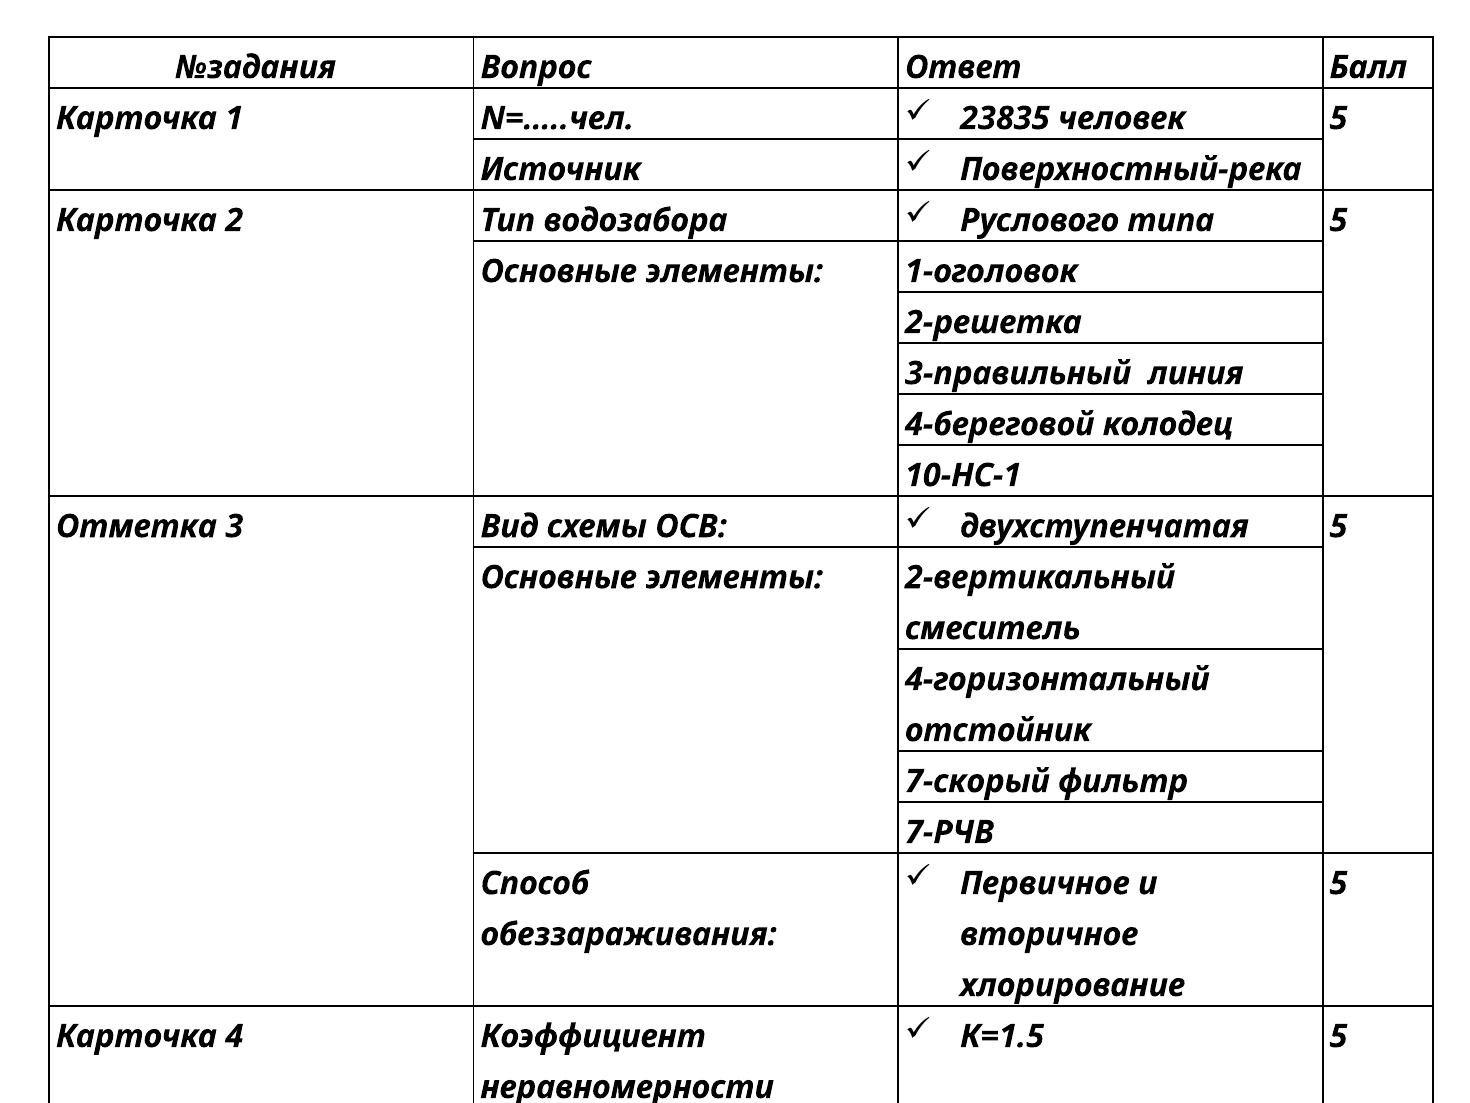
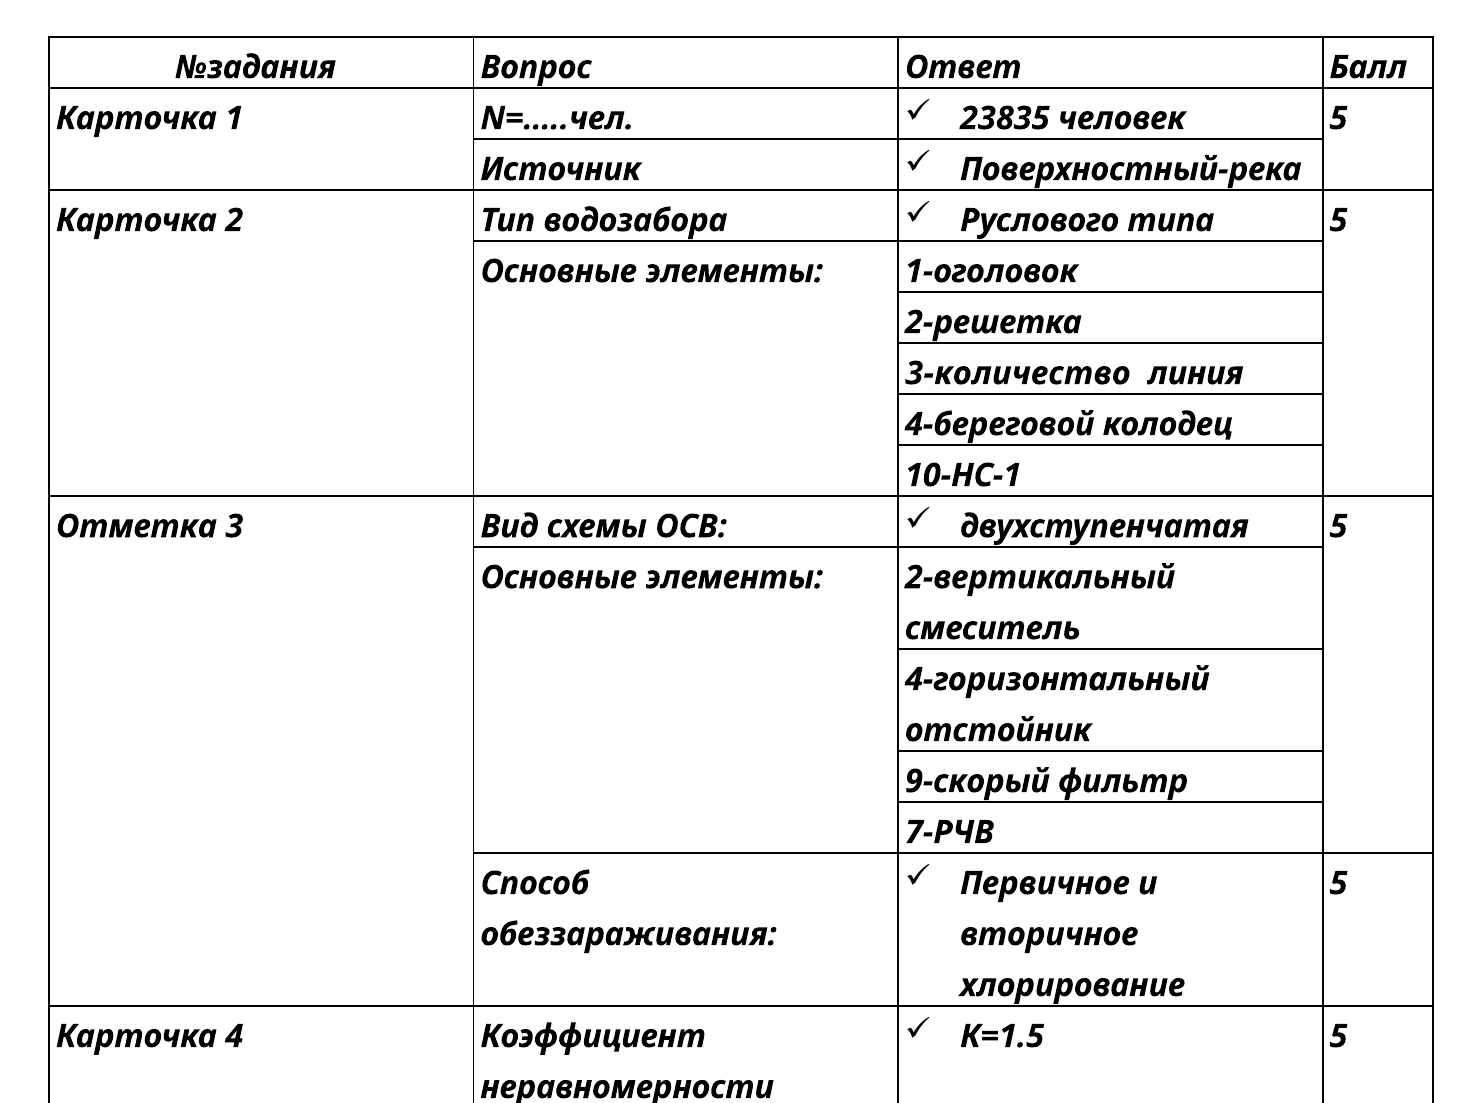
3-правильный: 3-правильный -> 3-количество
7-скорый: 7-скорый -> 9-скорый
